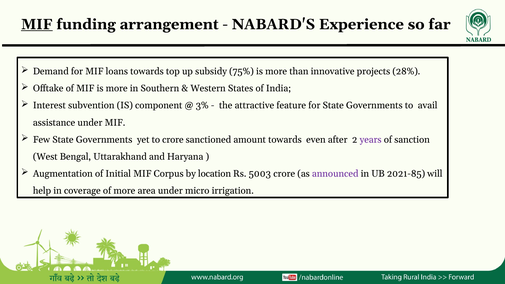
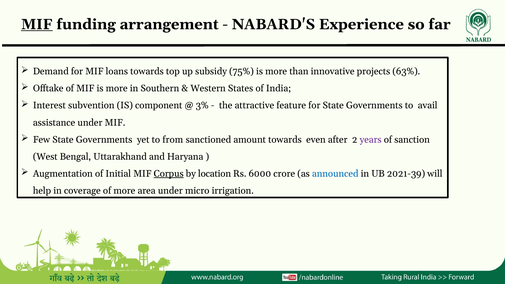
28%: 28% -> 63%
to crore: crore -> from
Corpus underline: none -> present
5003: 5003 -> 6000
announced colour: purple -> blue
2021-85: 2021-85 -> 2021-39
